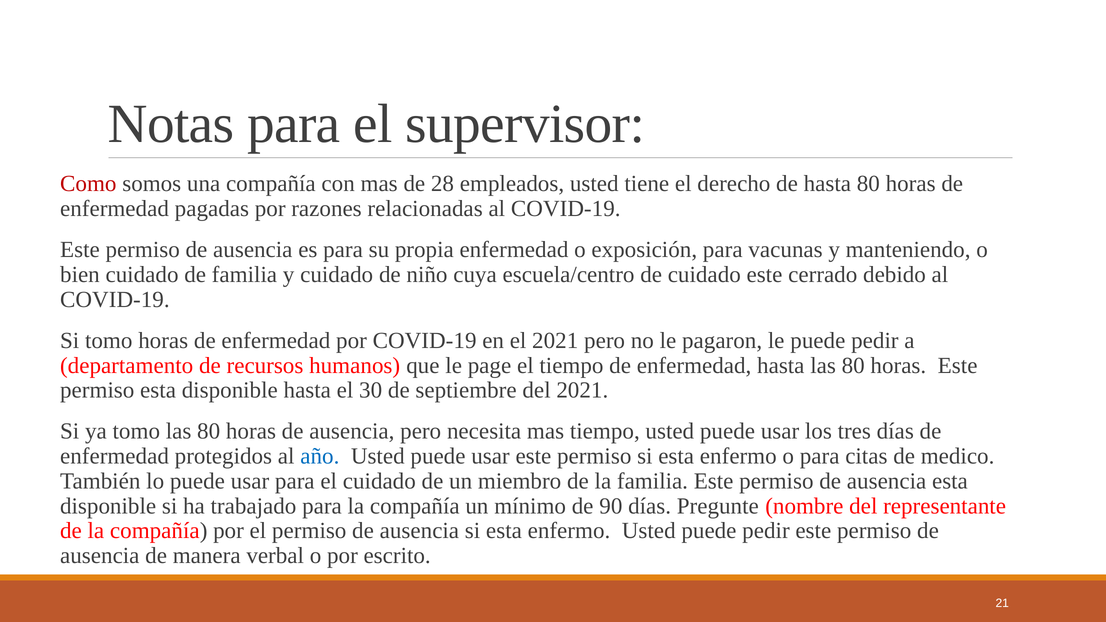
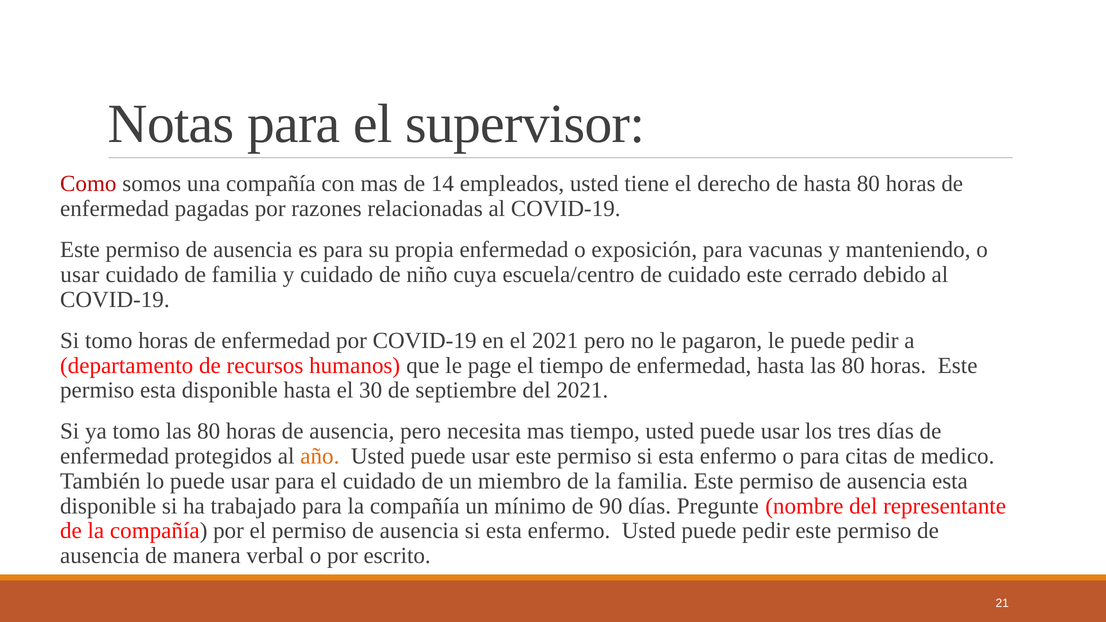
28: 28 -> 14
bien at (80, 275): bien -> usar
año colour: blue -> orange
